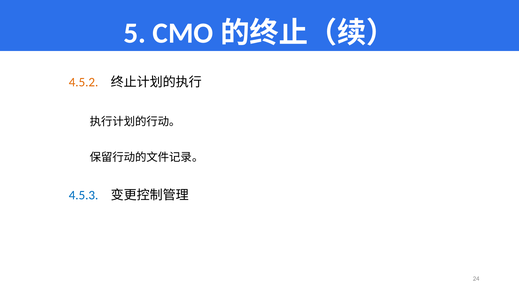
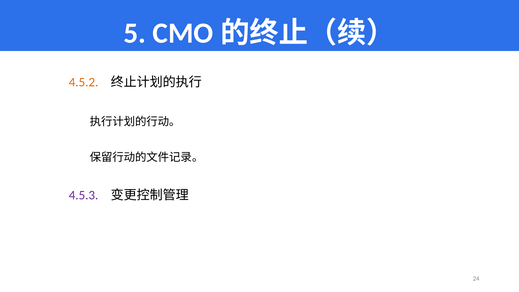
4.5.3 colour: blue -> purple
